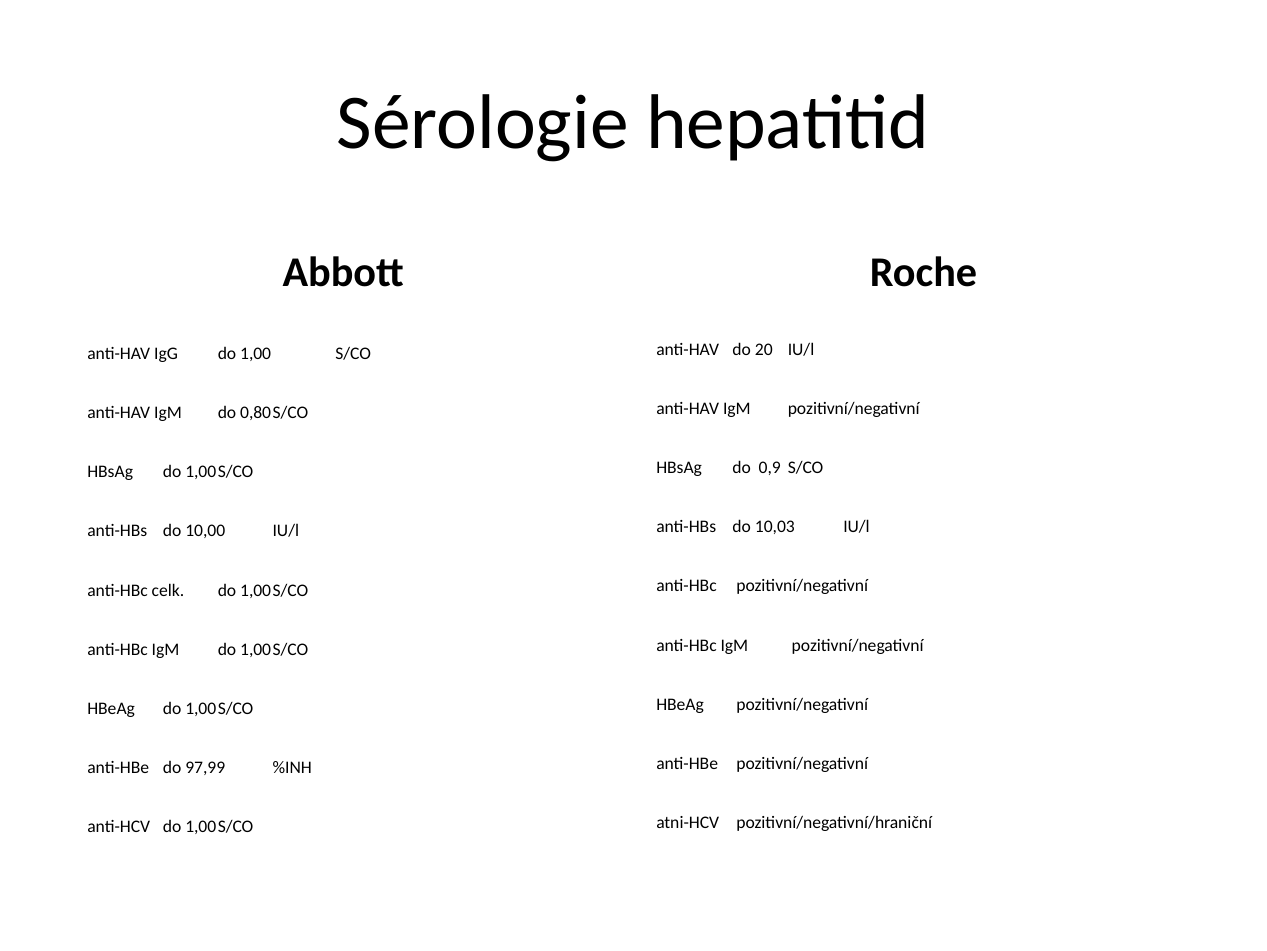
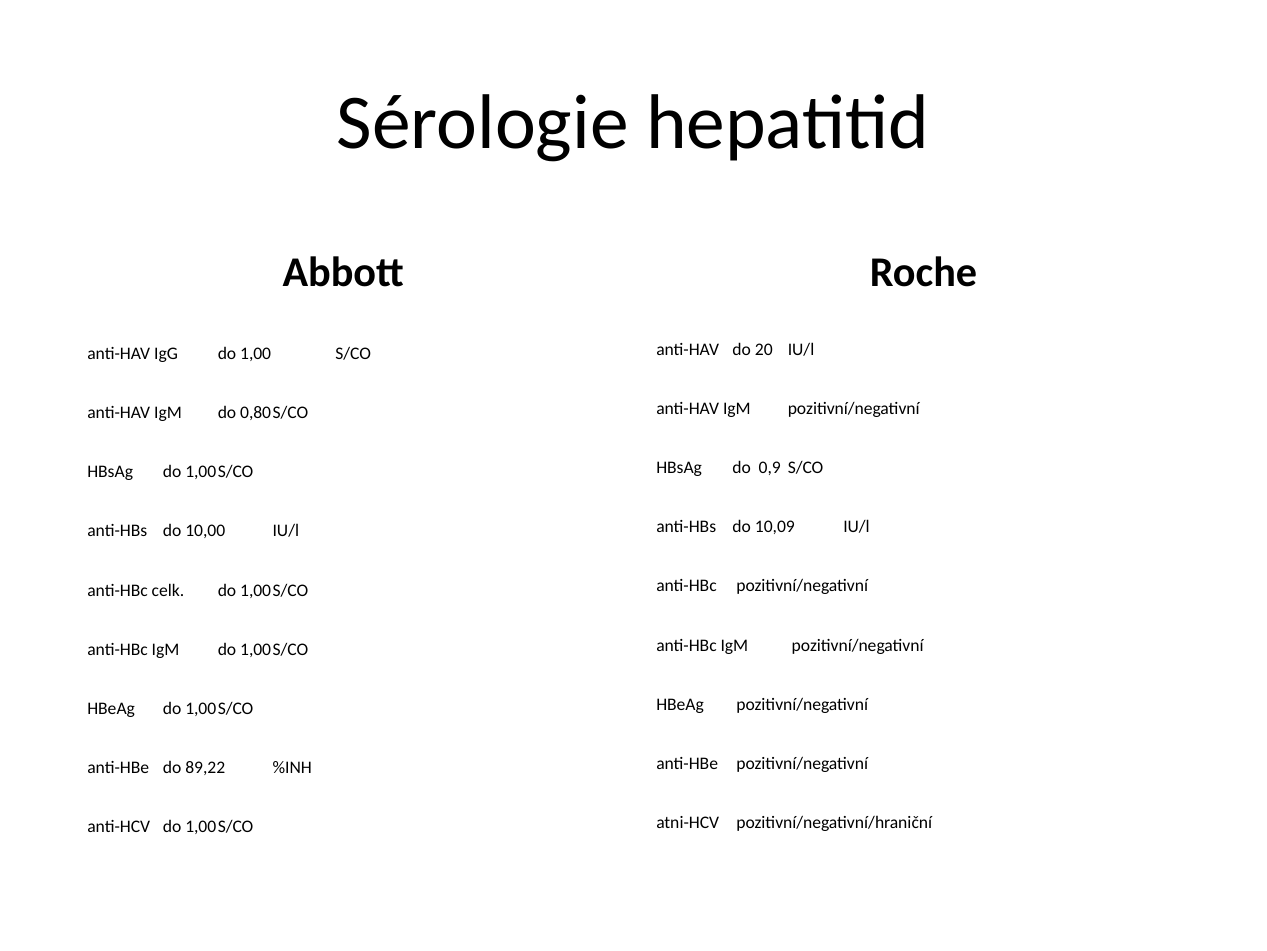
10,03: 10,03 -> 10,09
97,99: 97,99 -> 89,22
